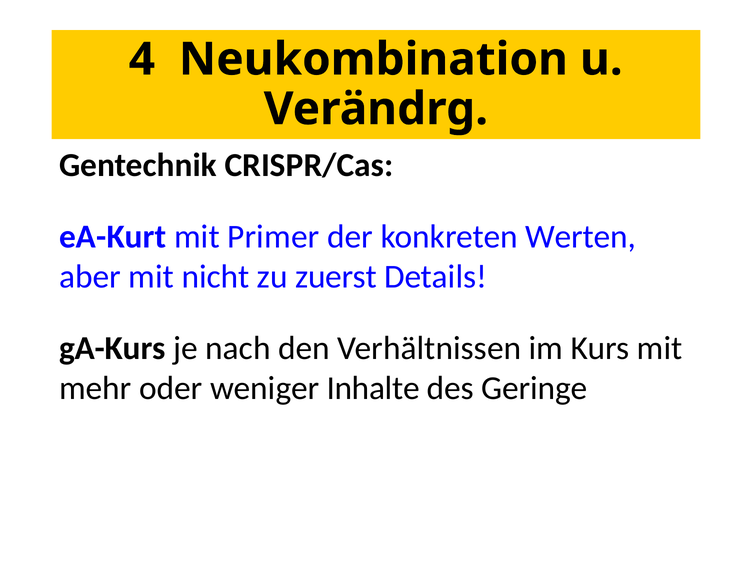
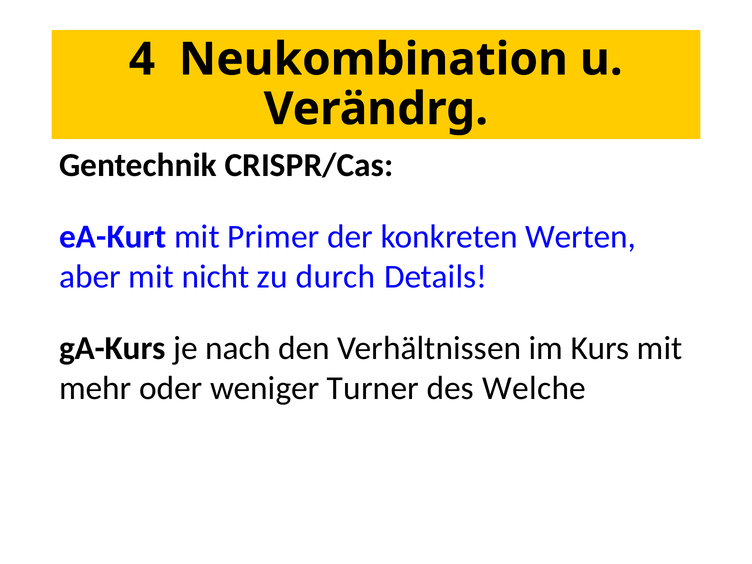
zuerst: zuerst -> durch
Inhalte: Inhalte -> Turner
Geringe: Geringe -> Welche
